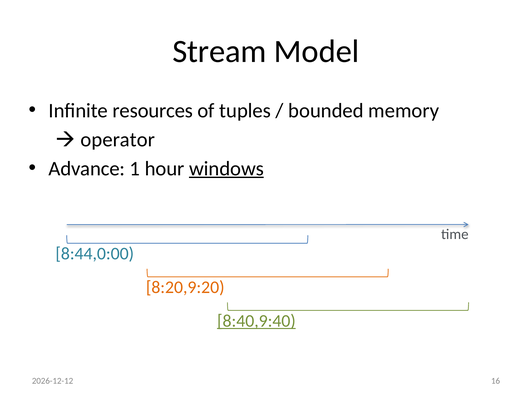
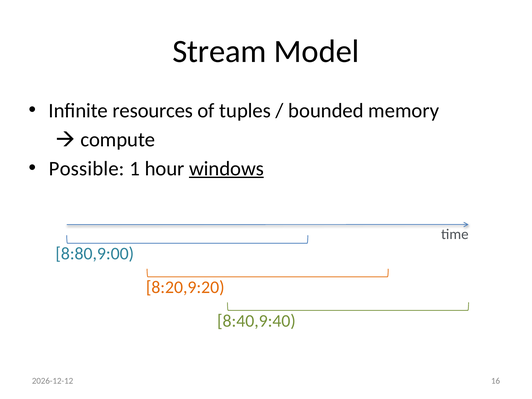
operator: operator -> compute
Advance: Advance -> Possible
8:44,0:00: 8:44,0:00 -> 8:80,9:00
8:40,9:40 underline: present -> none
